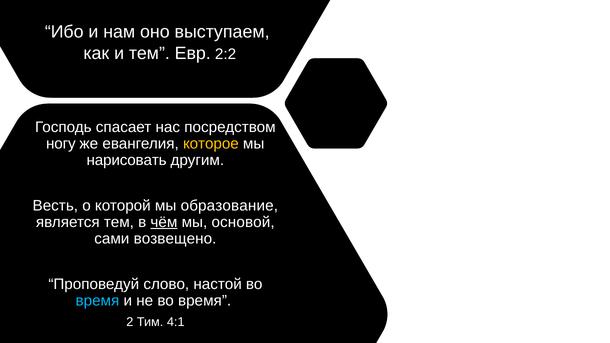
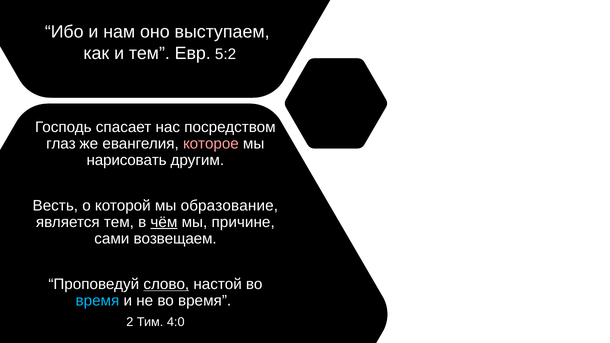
2:2: 2:2 -> 5:2
ногу: ногу -> глаз
которое colour: yellow -> pink
основой: основой -> причине
возвещено: возвещено -> возвещаем
слово underline: none -> present
4:1: 4:1 -> 4:0
